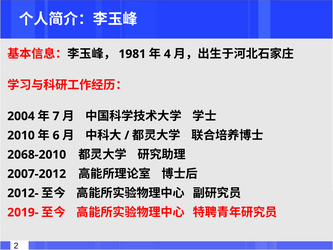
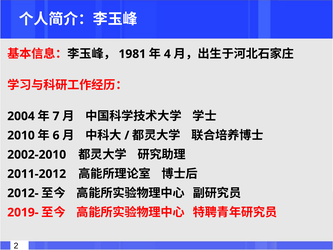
2068-2010: 2068-2010 -> 2002-2010
2007-2012: 2007-2012 -> 2011-2012
